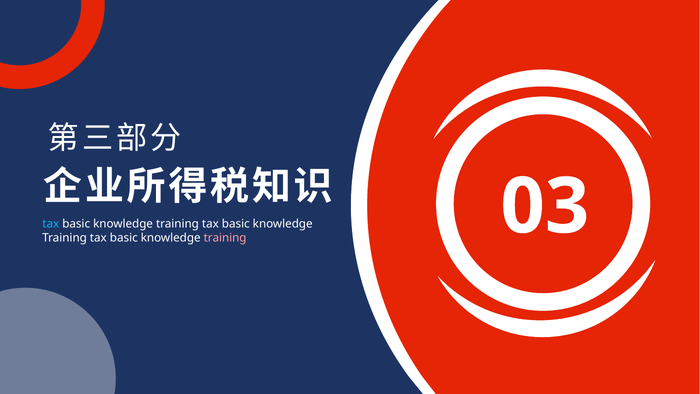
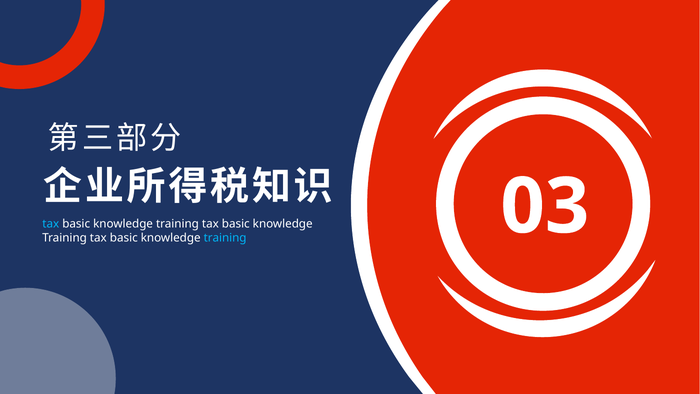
training at (225, 238) colour: pink -> light blue
